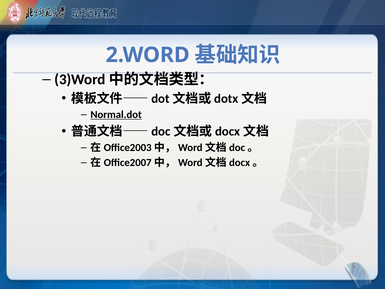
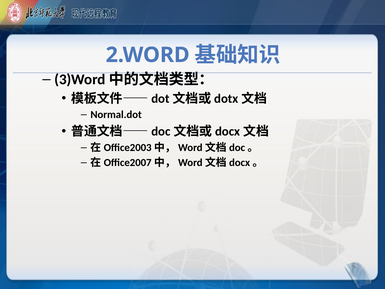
Normal.dot underline: present -> none
